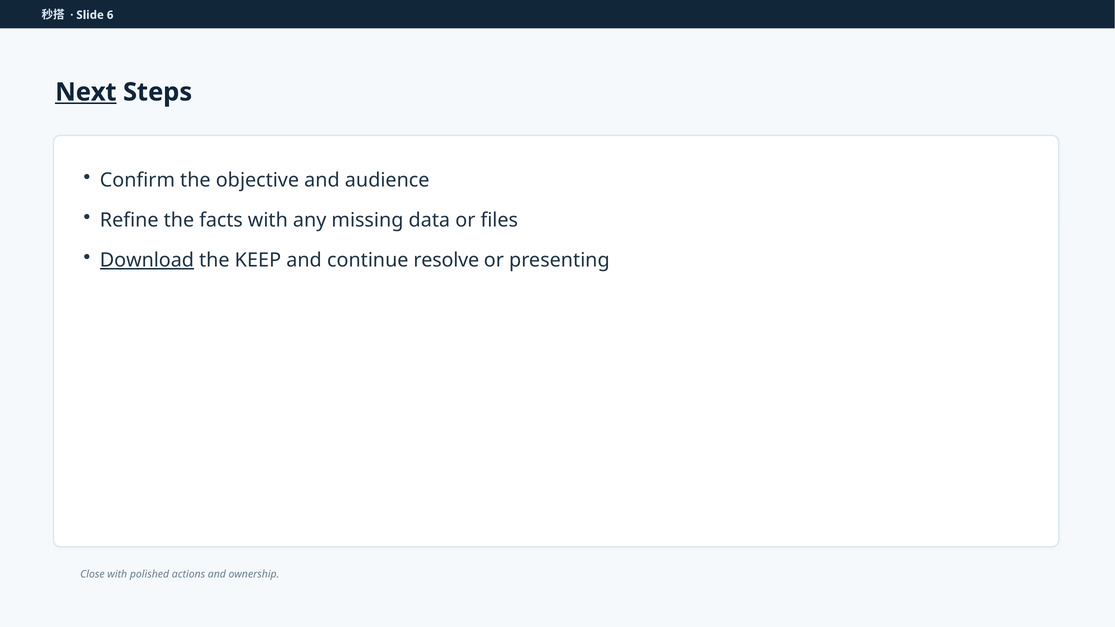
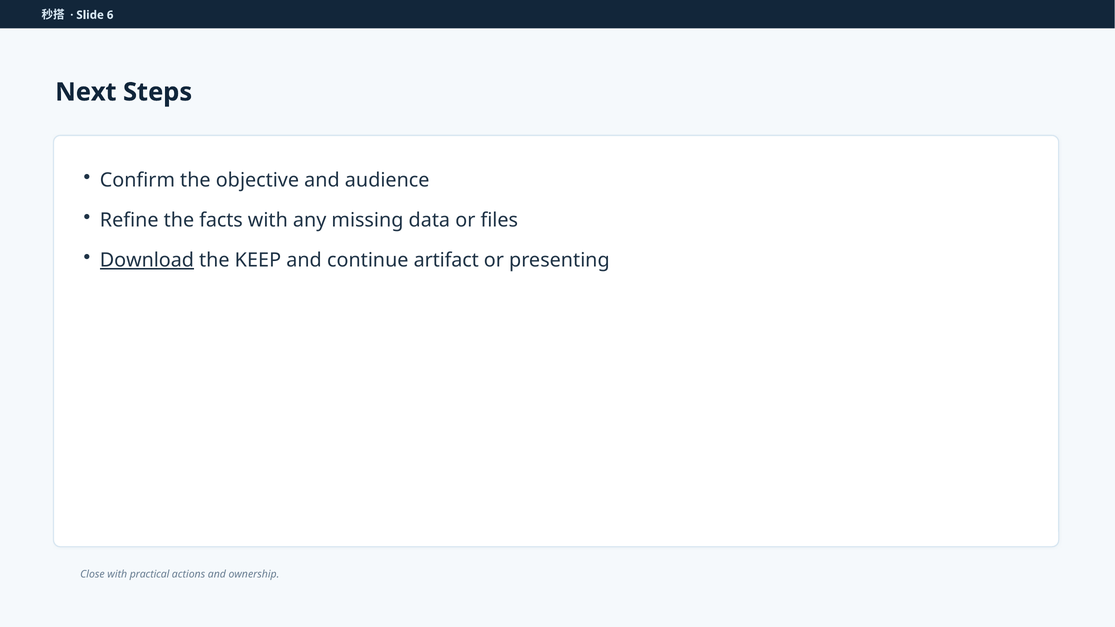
Next underline: present -> none
resolve: resolve -> artifact
polished: polished -> practical
